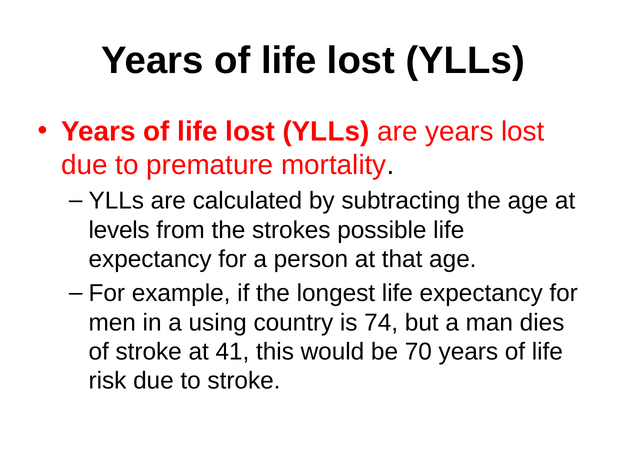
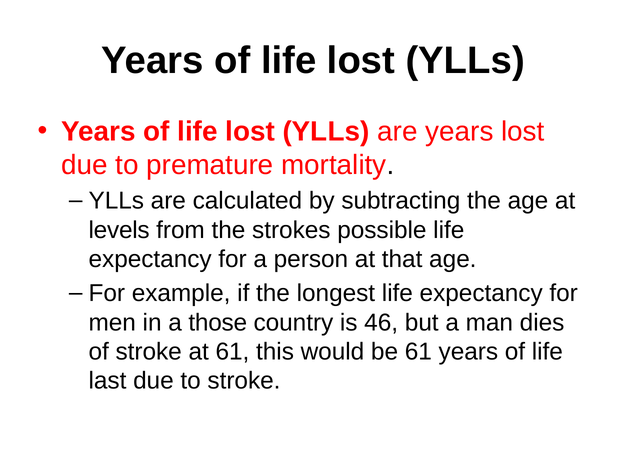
using: using -> those
74: 74 -> 46
at 41: 41 -> 61
be 70: 70 -> 61
risk: risk -> last
